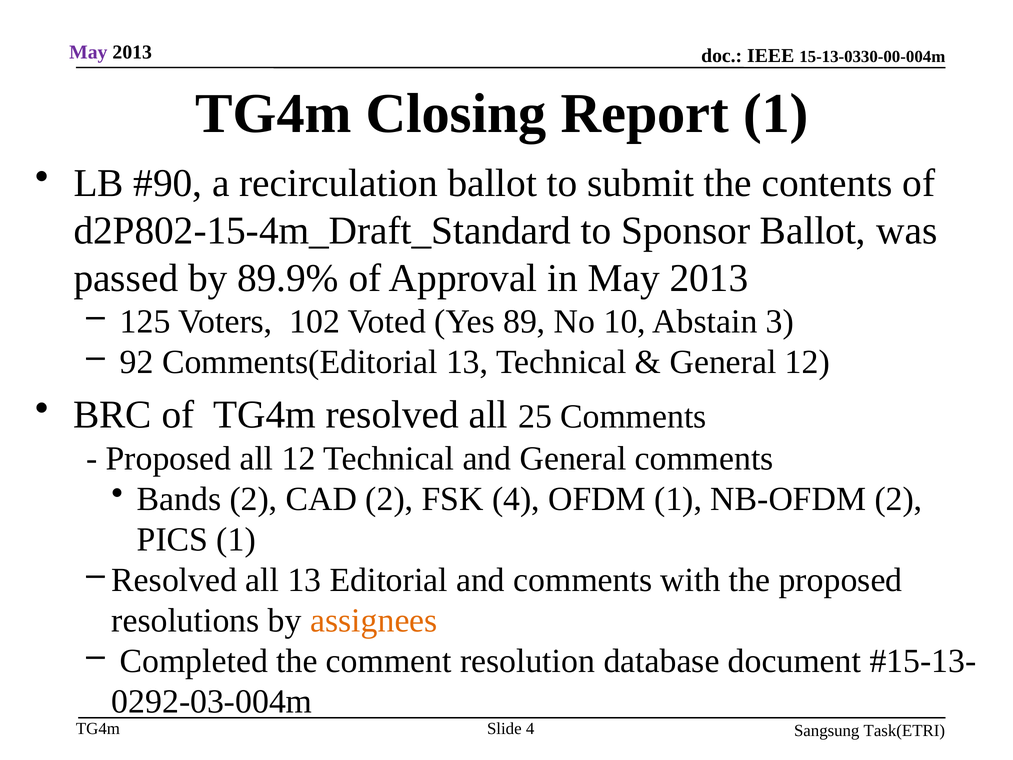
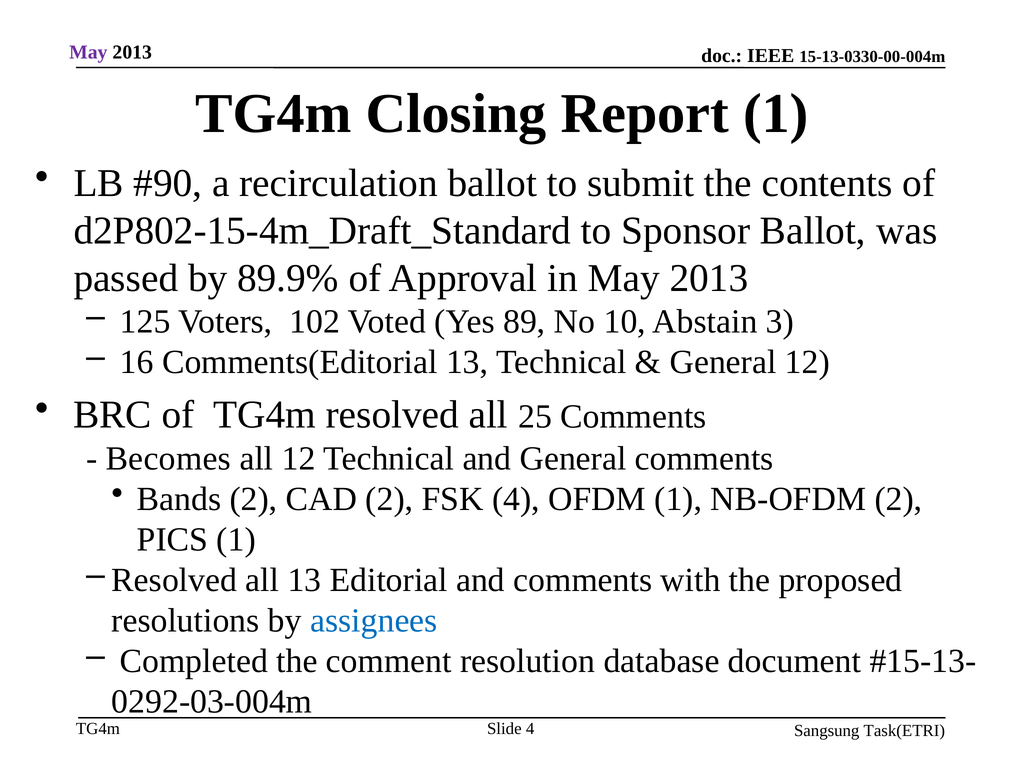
92: 92 -> 16
Proposed at (168, 458): Proposed -> Becomes
assignees colour: orange -> blue
